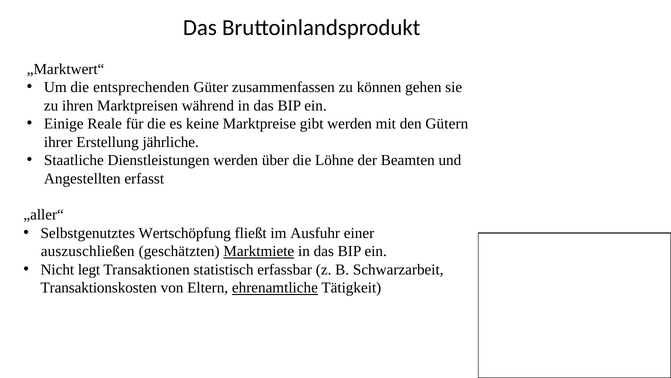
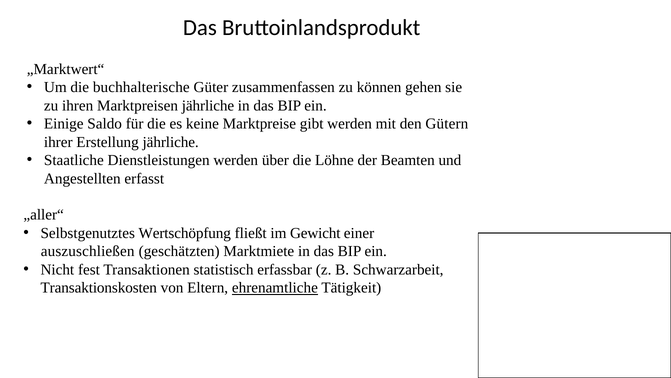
entsprechenden: entsprechenden -> buchhalterische
Marktpreisen während: während -> jährliche
Reale: Reale -> Saldo
Ausfuhr: Ausfuhr -> Gewicht
Marktmiete underline: present -> none
legt: legt -> fest
